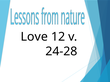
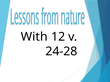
Love: Love -> With
